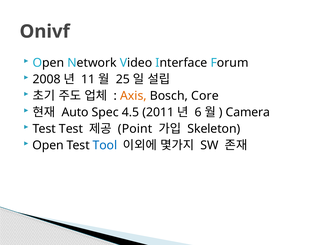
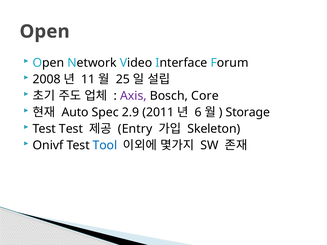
Onivf at (45, 32): Onivf -> Open
Axis colour: orange -> purple
4.5: 4.5 -> 2.9
Camera: Camera -> Storage
Point: Point -> Entry
Open at (48, 146): Open -> Onivf
